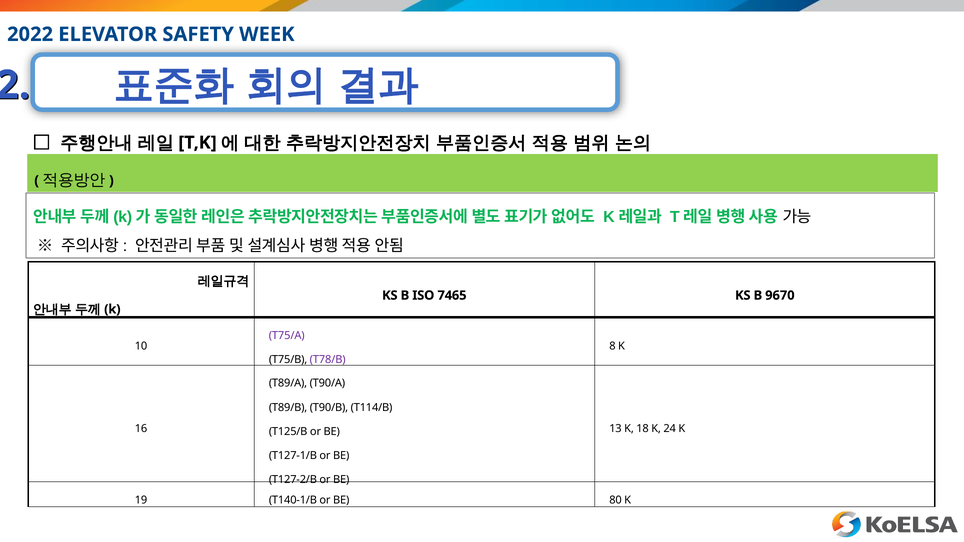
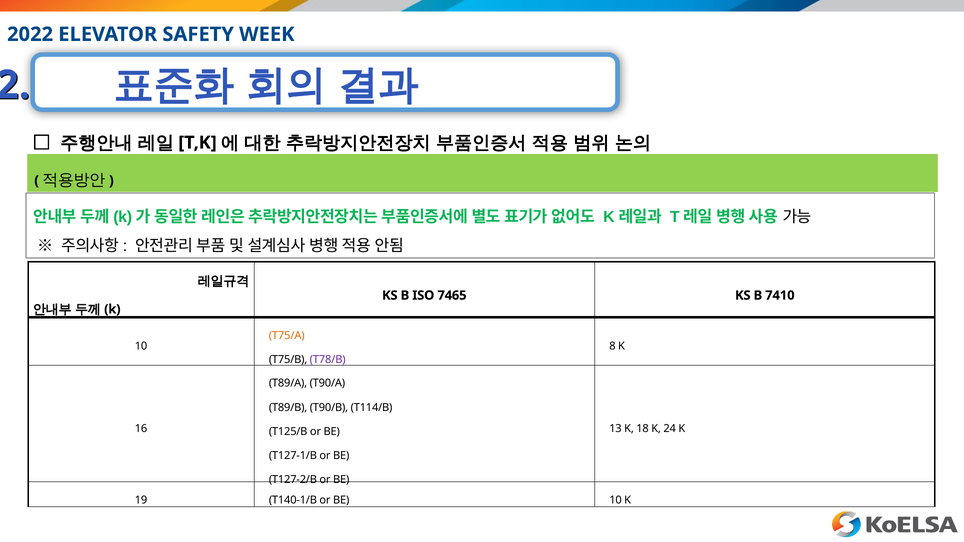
9670: 9670 -> 7410
T75/A colour: purple -> orange
BE 80: 80 -> 10
